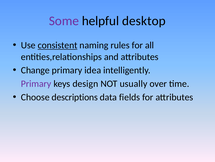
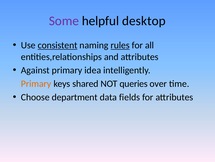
rules underline: none -> present
Change: Change -> Against
Primary at (36, 83) colour: purple -> orange
design: design -> shared
usually: usually -> queries
descriptions: descriptions -> department
